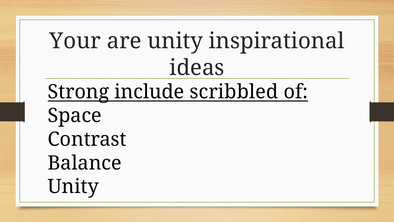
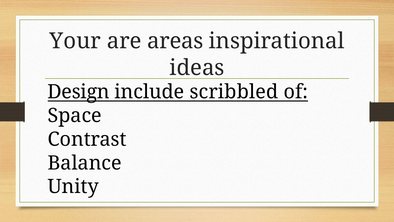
are unity: unity -> areas
Strong: Strong -> Design
